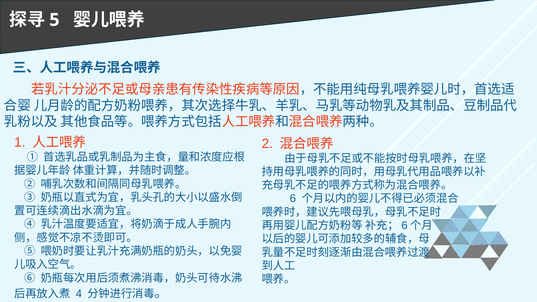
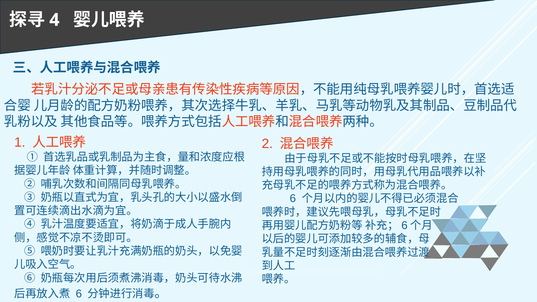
5: 5 -> 4
4 at (79, 294): 4 -> 6
